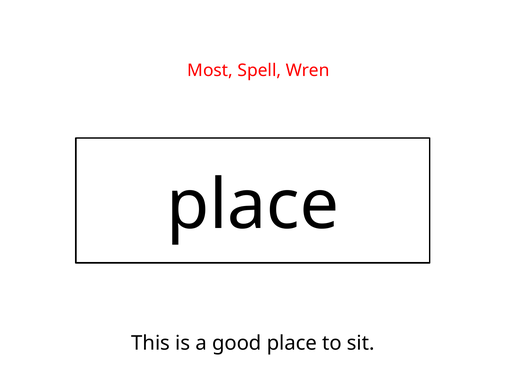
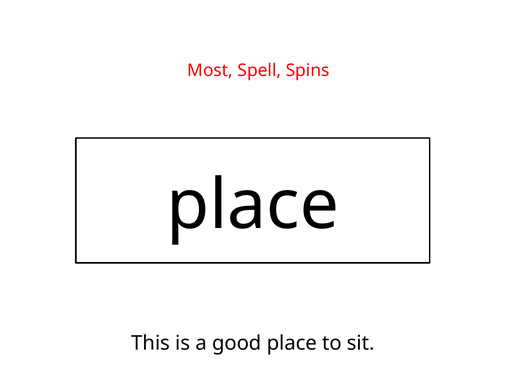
Wren: Wren -> Spins
